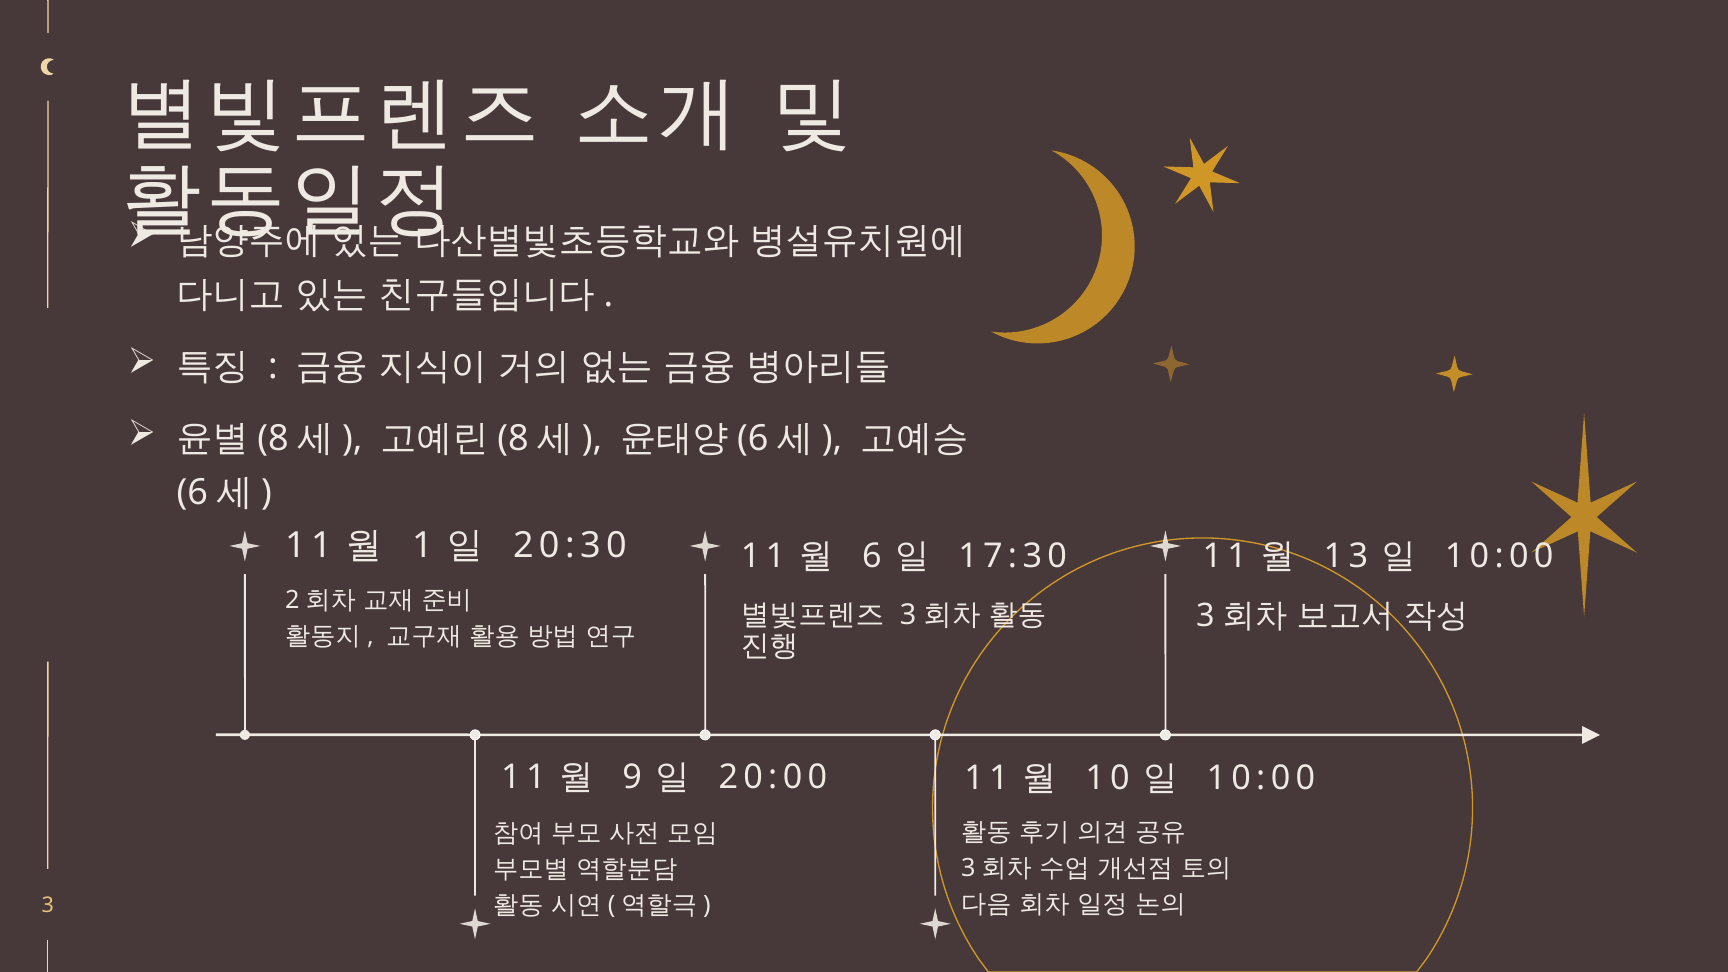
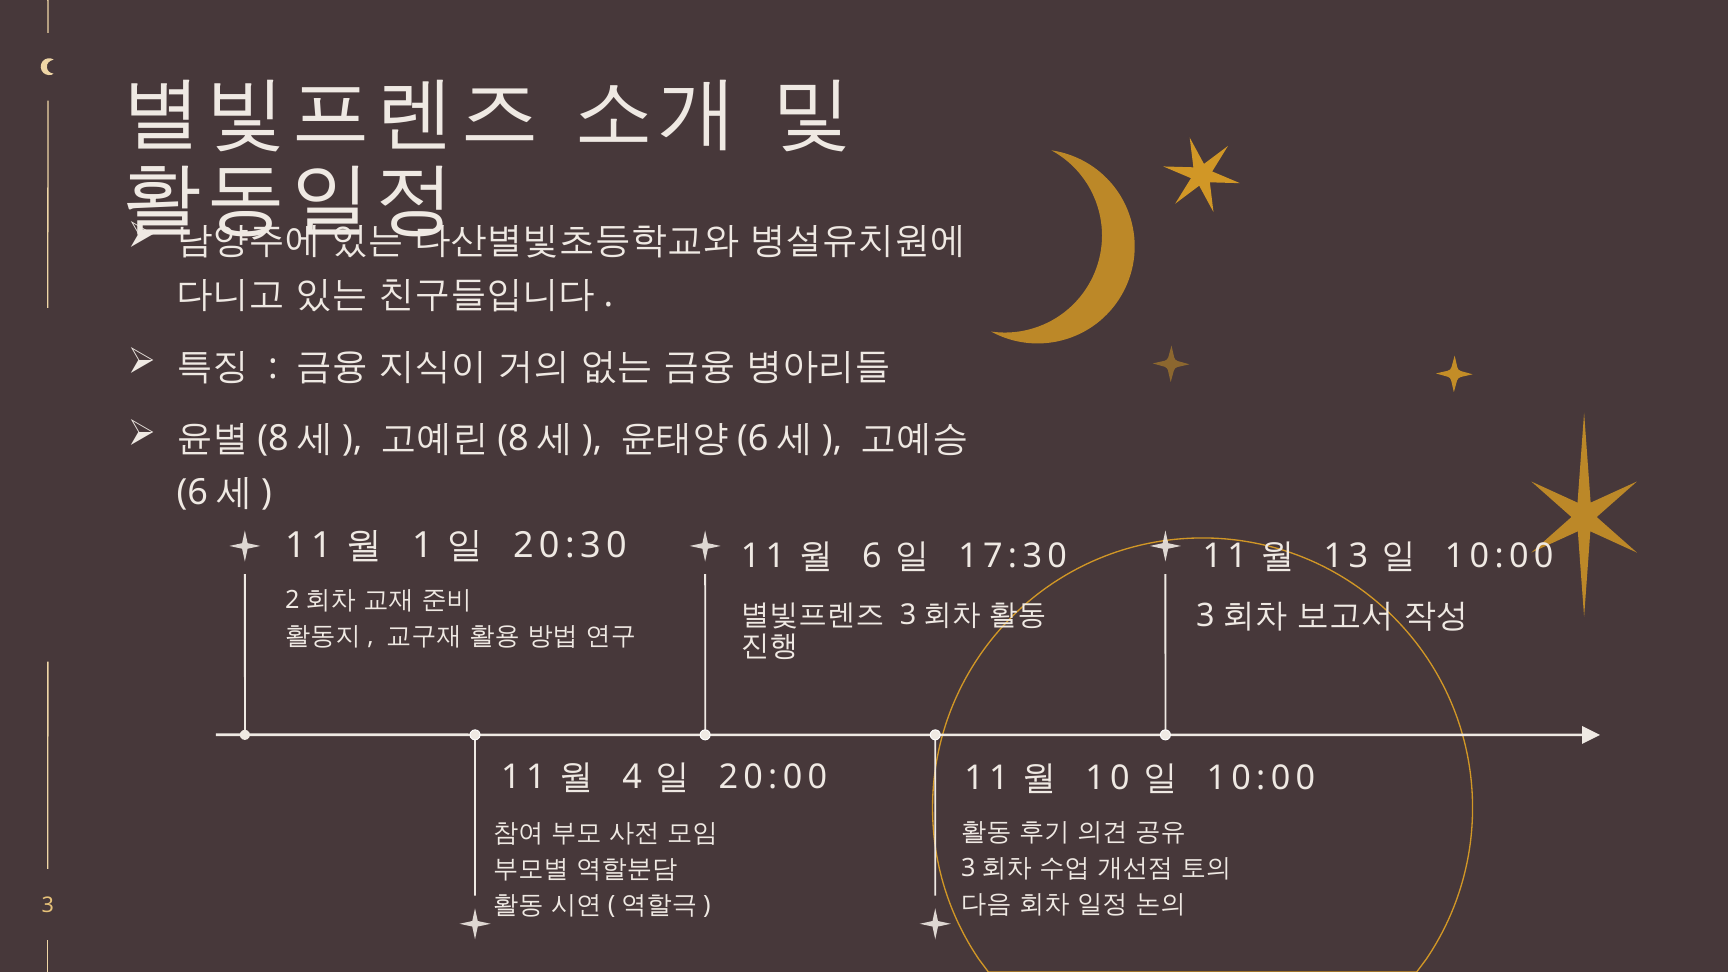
9: 9 -> 4
